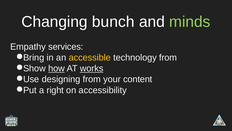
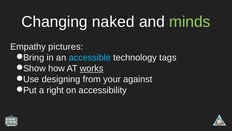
bunch: bunch -> naked
services: services -> pictures
accessible colour: yellow -> light blue
technology from: from -> tags
how underline: present -> none
content: content -> against
